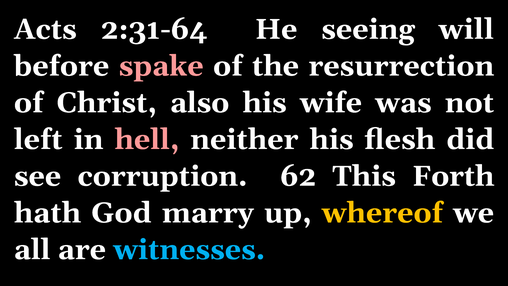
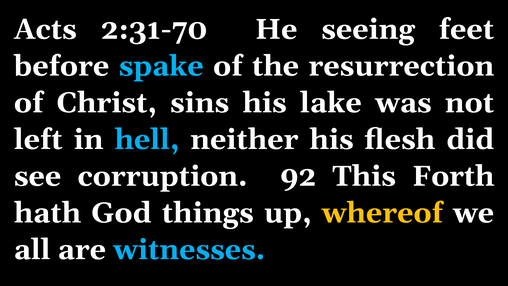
2:31-64: 2:31-64 -> 2:31-70
will: will -> feet
spake colour: pink -> light blue
also: also -> sins
wife: wife -> lake
hell colour: pink -> light blue
62: 62 -> 92
marry: marry -> things
